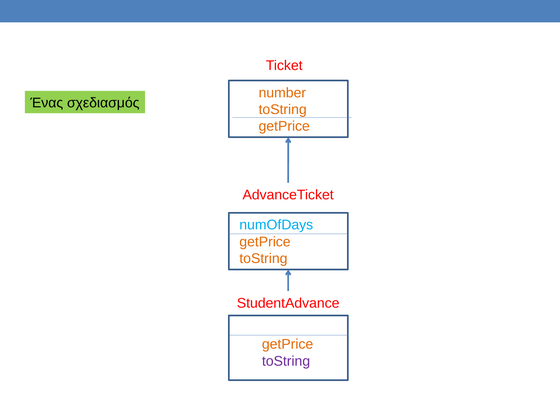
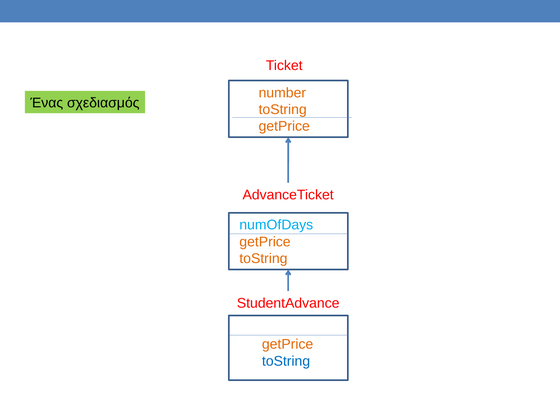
toString at (286, 361) colour: purple -> blue
